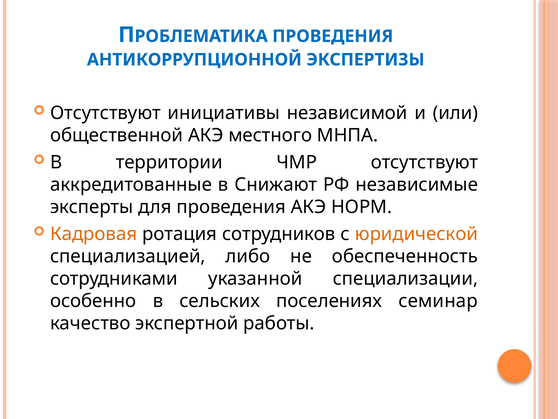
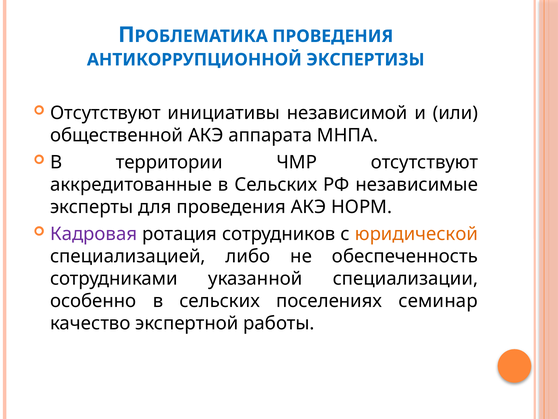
местного: местного -> аппарата
аккредитованные в Снижают: Снижают -> Сельских
Кадровая colour: orange -> purple
